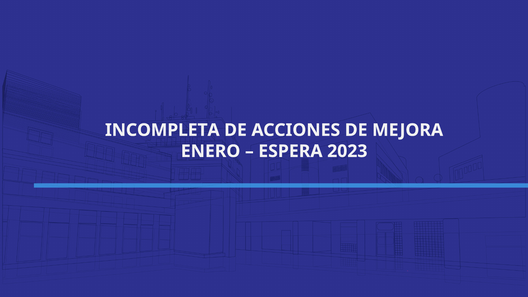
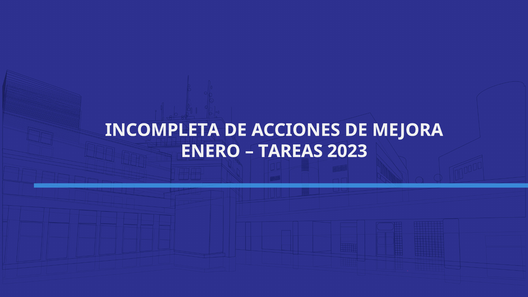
ESPERA: ESPERA -> TAREAS
